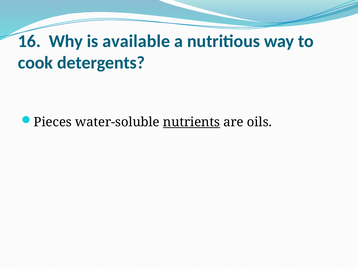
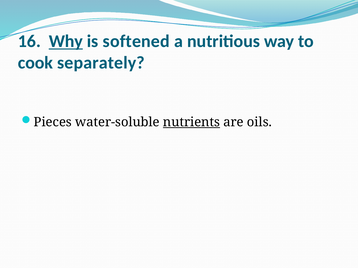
Why underline: none -> present
available: available -> softened
detergents: detergents -> separately
